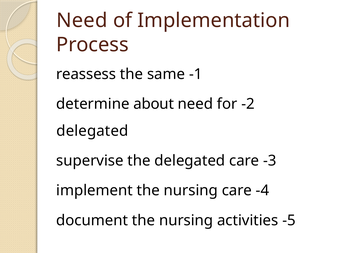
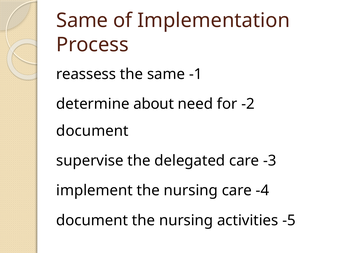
Need at (82, 21): Need -> Same
delegated at (92, 131): delegated -> document
